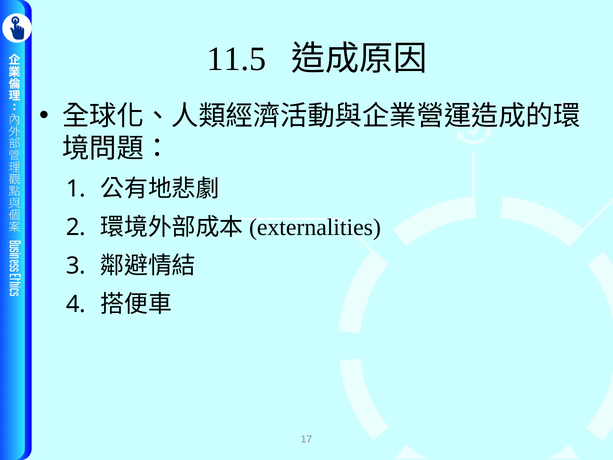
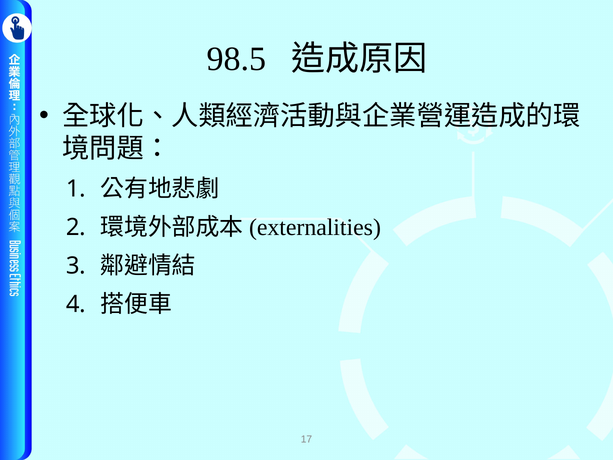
11.5: 11.5 -> 98.5
